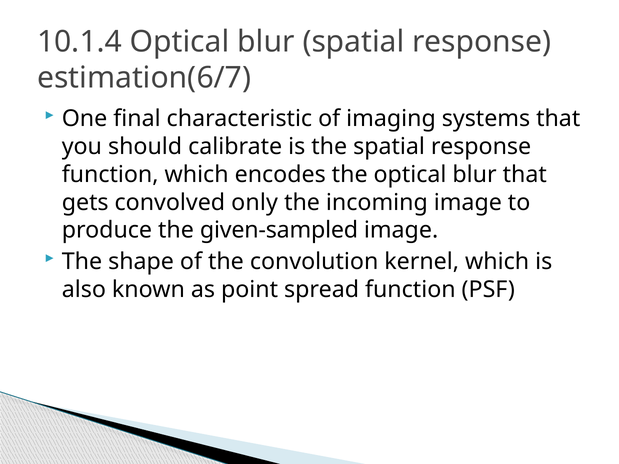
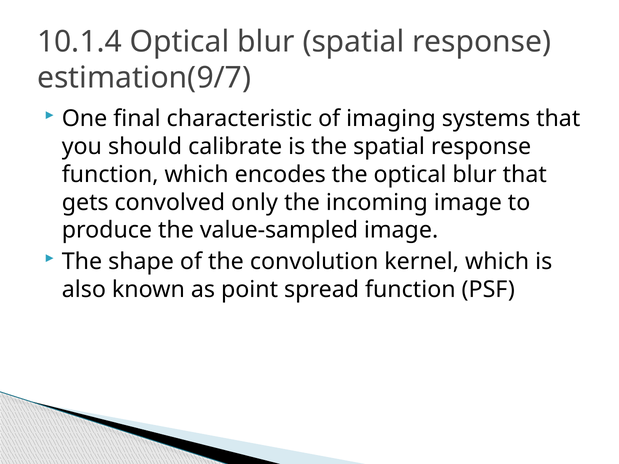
estimation(6/7: estimation(6/7 -> estimation(9/7
given-sampled: given-sampled -> value-sampled
